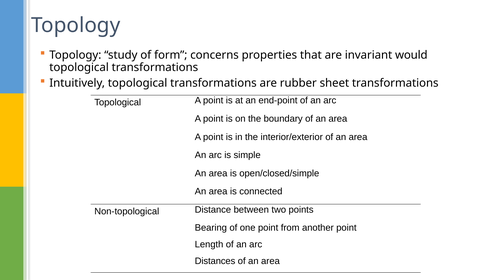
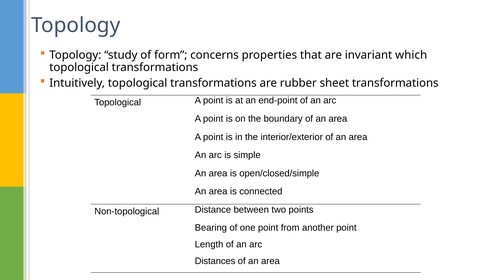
would: would -> which
